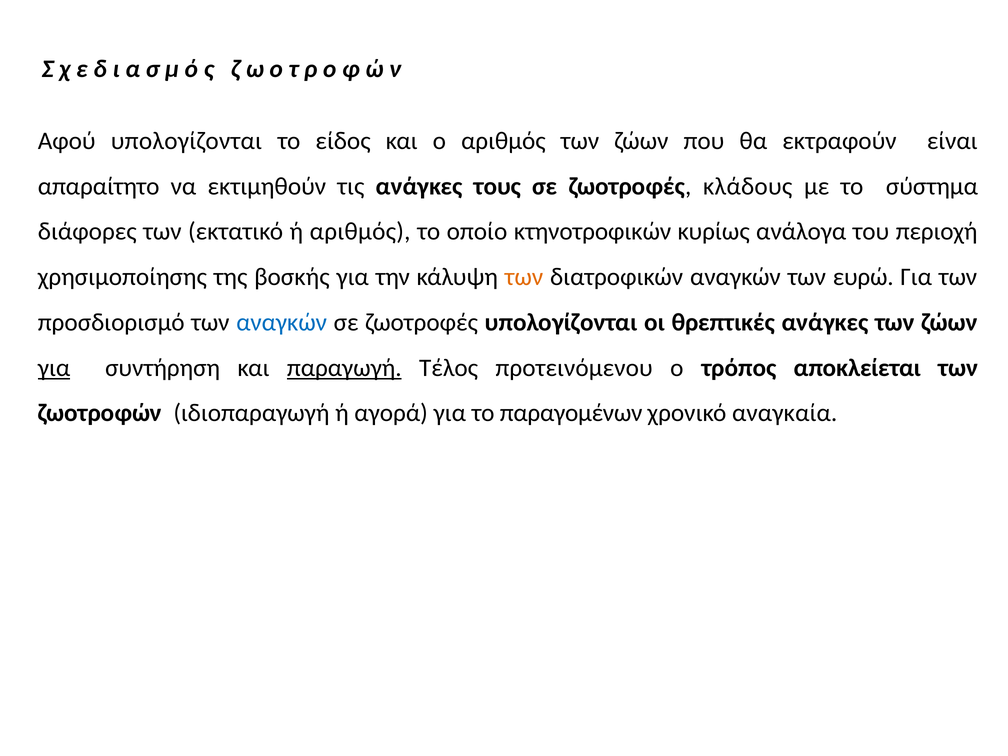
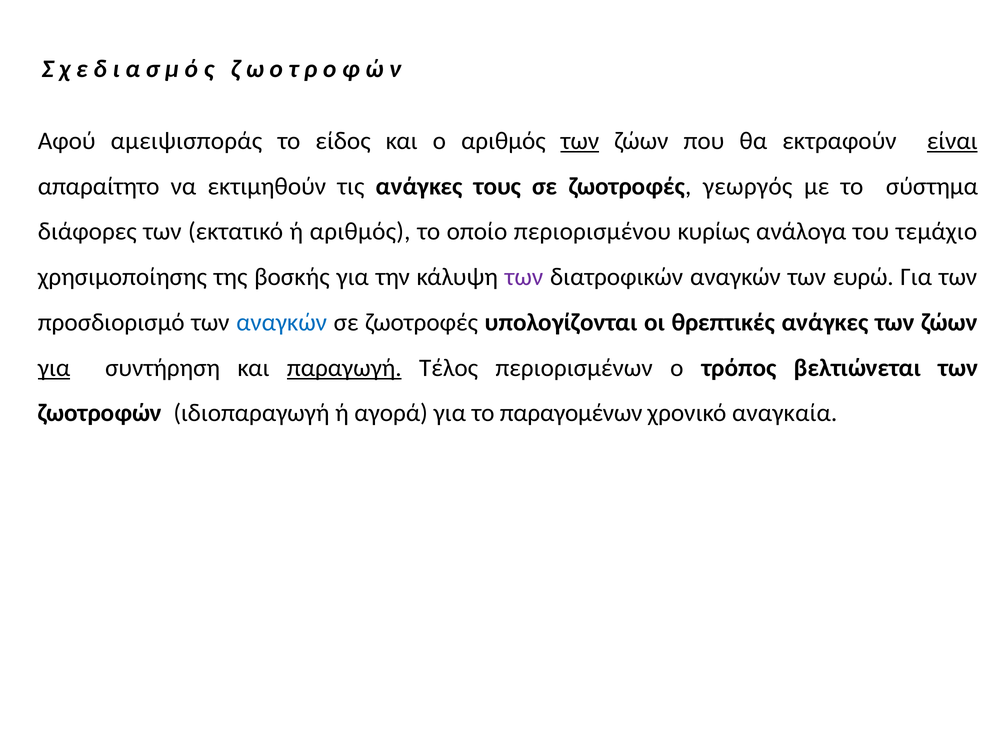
Αφού υπολογίζονται: υπολογίζονται -> αμειψισποράς
των at (580, 141) underline: none -> present
είναι underline: none -> present
κλάδους: κλάδους -> γεωργός
κτηνοτροφικών: κτηνοτροφικών -> περιορισμένου
περιοχή: περιοχή -> τεμάχιο
των at (524, 277) colour: orange -> purple
προτεινόμενου: προτεινόμενου -> περιορισμένων
αποκλείεται: αποκλείεται -> βελτιώνεται
